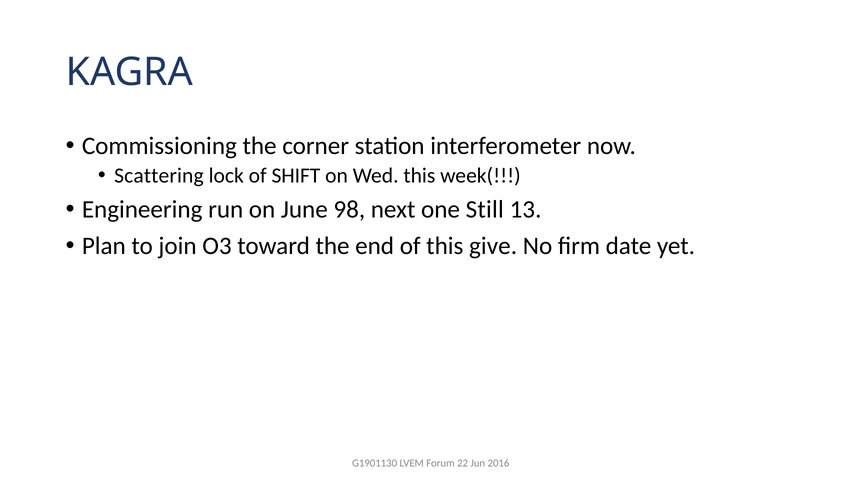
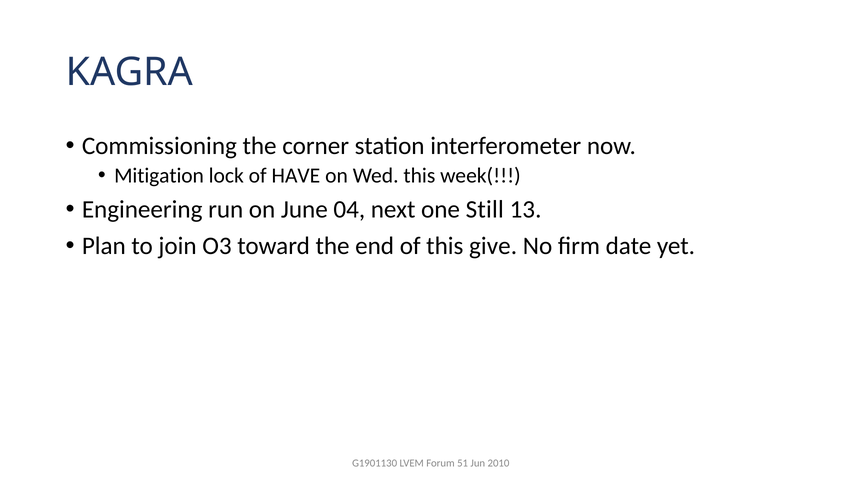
Scattering: Scattering -> Mitigation
SHIFT: SHIFT -> HAVE
98: 98 -> 04
22: 22 -> 51
2016: 2016 -> 2010
